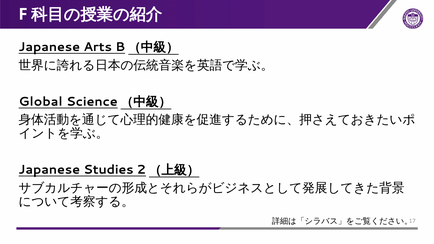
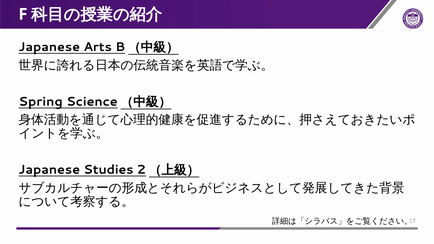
Global: Global -> Spring
